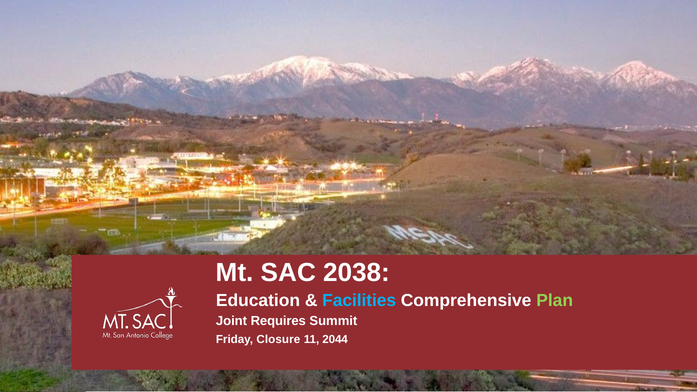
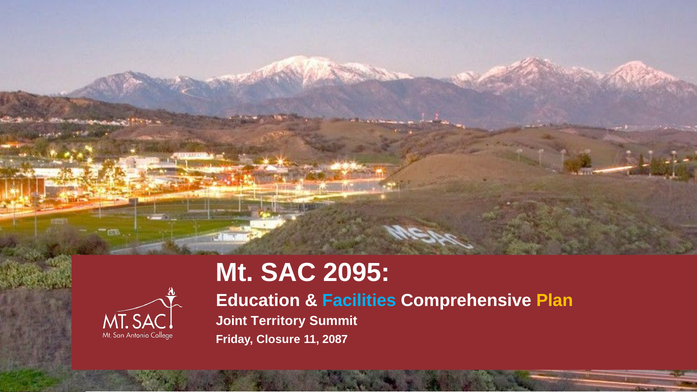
2038: 2038 -> 2095
Plan colour: light green -> yellow
Requires: Requires -> Territory
2044: 2044 -> 2087
